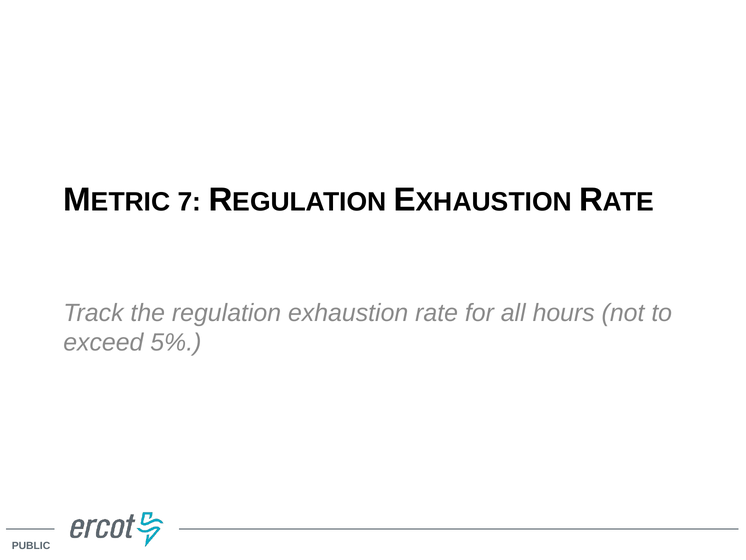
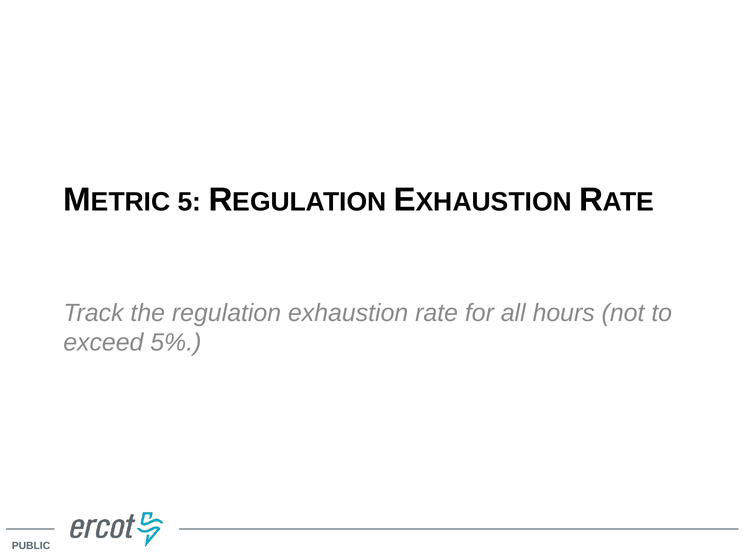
7: 7 -> 5
